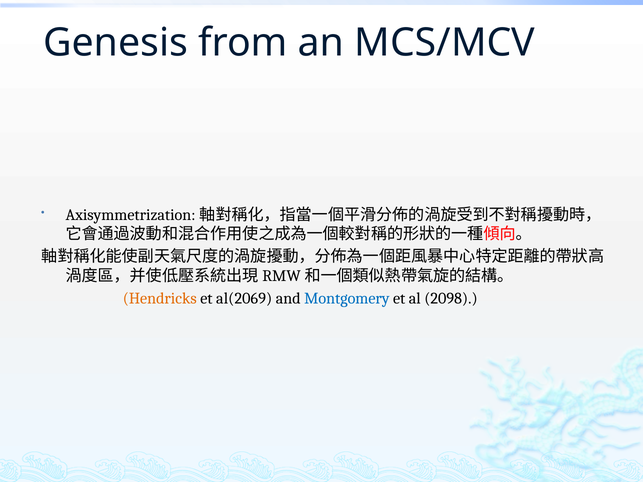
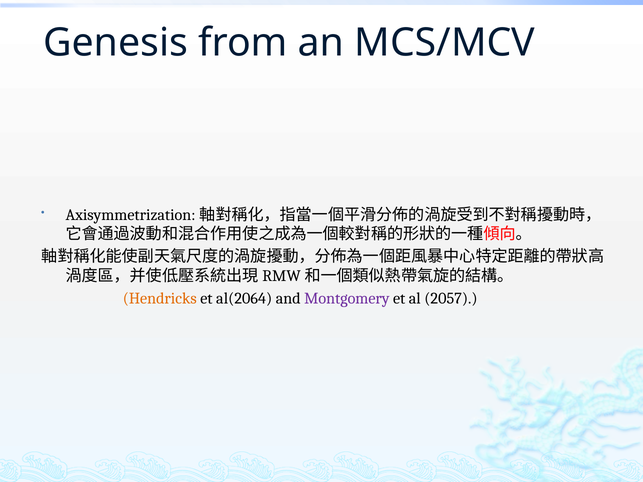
al(2069: al(2069 -> al(2064
Montgomery colour: blue -> purple
2098: 2098 -> 2057
